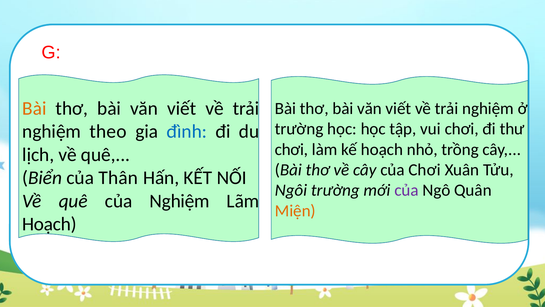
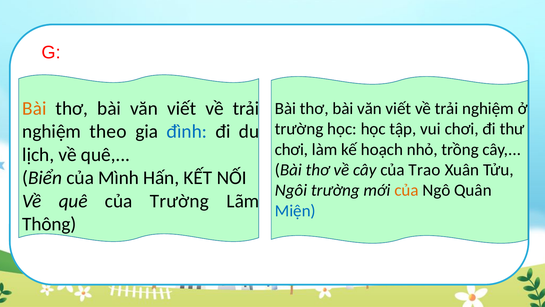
của Chơi: Chơi -> Trao
Thân: Thân -> Mình
của at (407, 190) colour: purple -> orange
của Nghiệm: Nghiệm -> Trường
Miện colour: orange -> blue
Hoạch at (49, 224): Hoạch -> Thông
